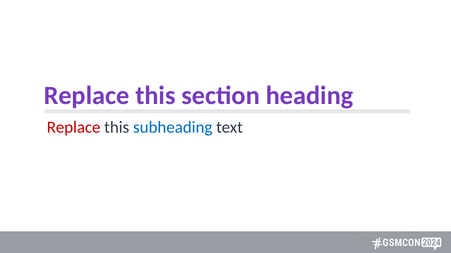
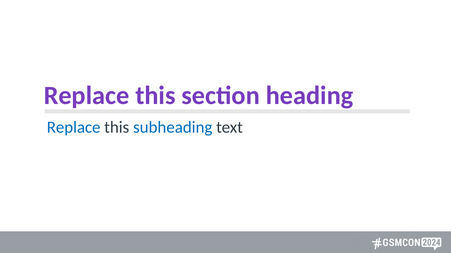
Replace at (74, 128) colour: red -> blue
